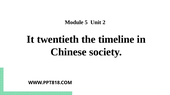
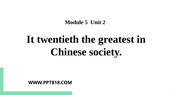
timeline: timeline -> greatest
